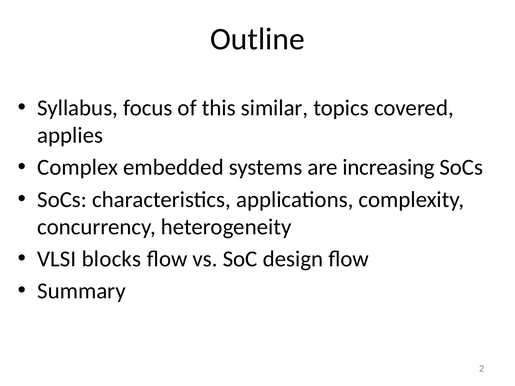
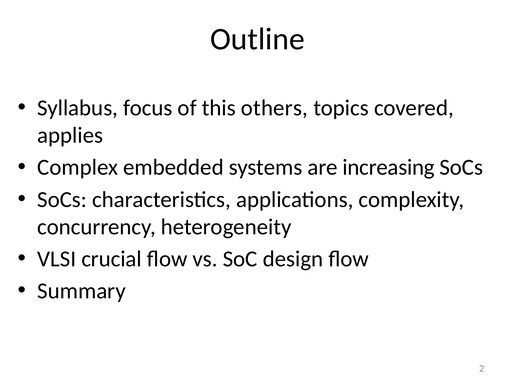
similar: similar -> others
blocks: blocks -> crucial
